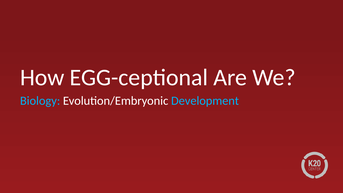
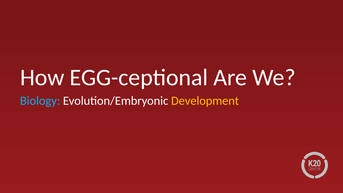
Development colour: light blue -> yellow
